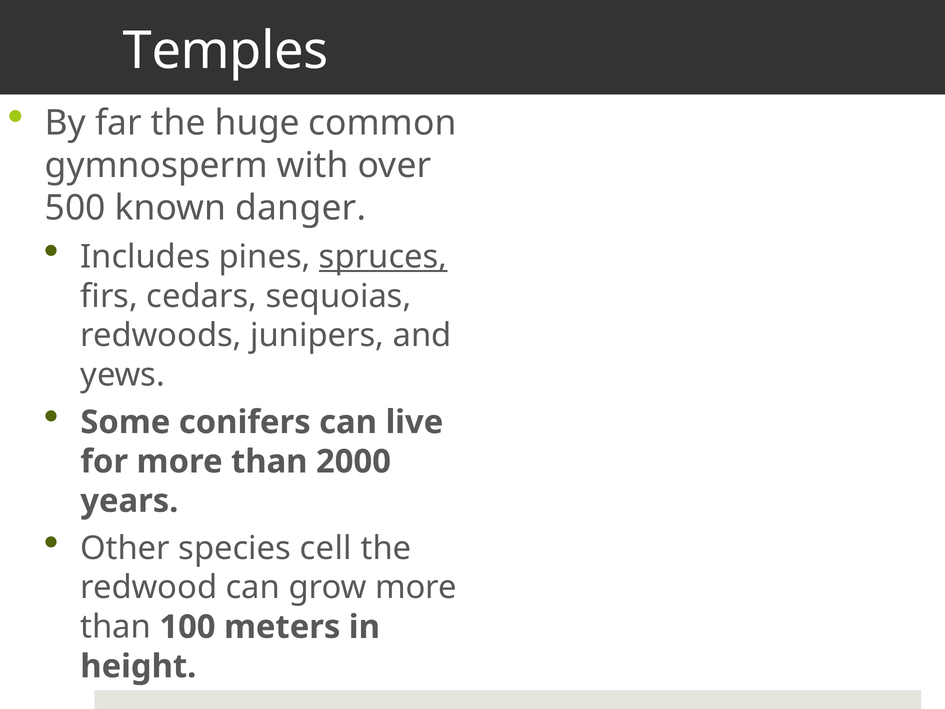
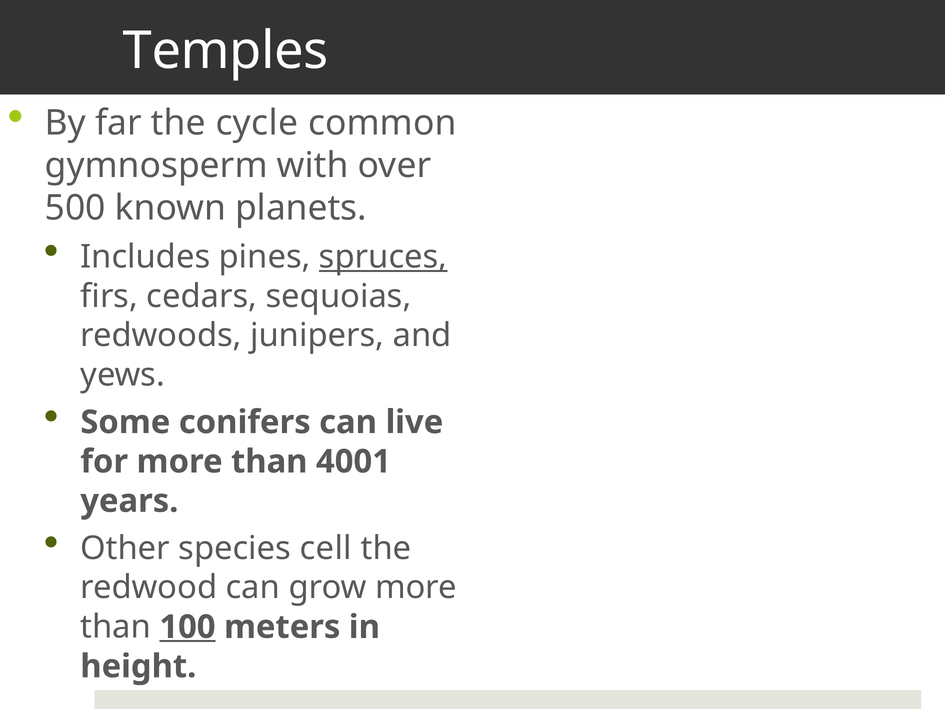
huge: huge -> cycle
danger: danger -> planets
2000: 2000 -> 4001
100 underline: none -> present
